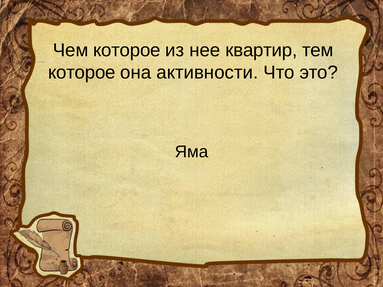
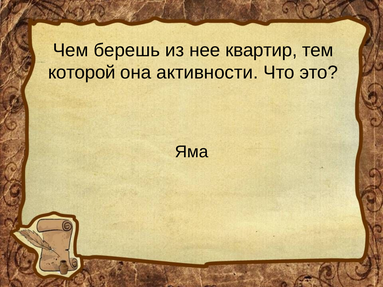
Чем которое: которое -> берешь
которое at (82, 73): которое -> которой
